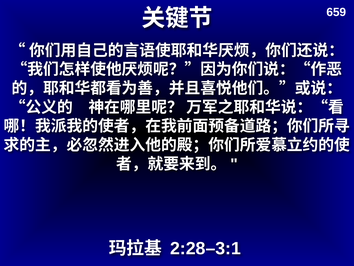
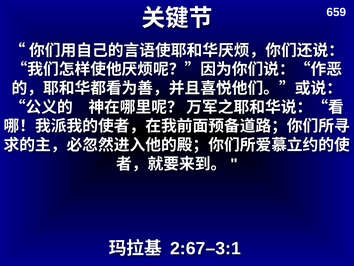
2:28–3:1: 2:28–3:1 -> 2:67–3:1
